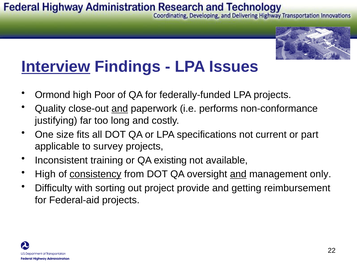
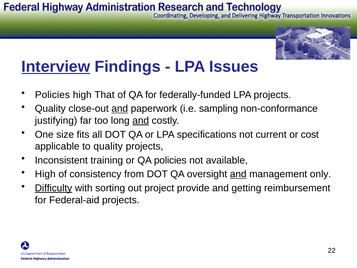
Ormond at (53, 95): Ormond -> Policies
Poor: Poor -> That
performs: performs -> sampling
and at (141, 120) underline: none -> present
part: part -> cost
to survey: survey -> quality
QA existing: existing -> policies
consistency underline: present -> none
Difficulty underline: none -> present
